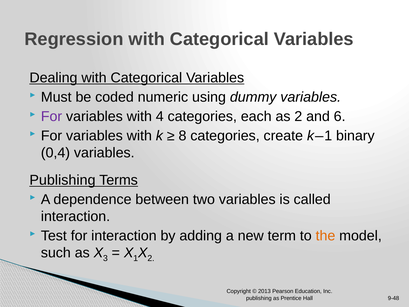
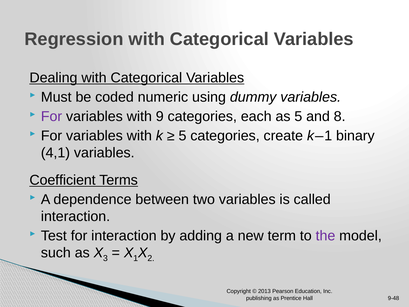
4: 4 -> 9
as 2: 2 -> 5
6: 6 -> 8
8 at (182, 136): 8 -> 5
0,4: 0,4 -> 4,1
Publishing at (62, 180): Publishing -> Coefficient
the colour: orange -> purple
